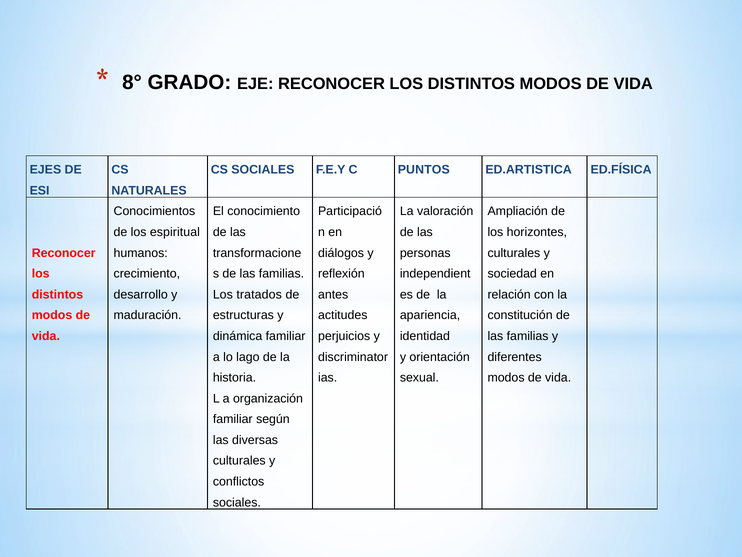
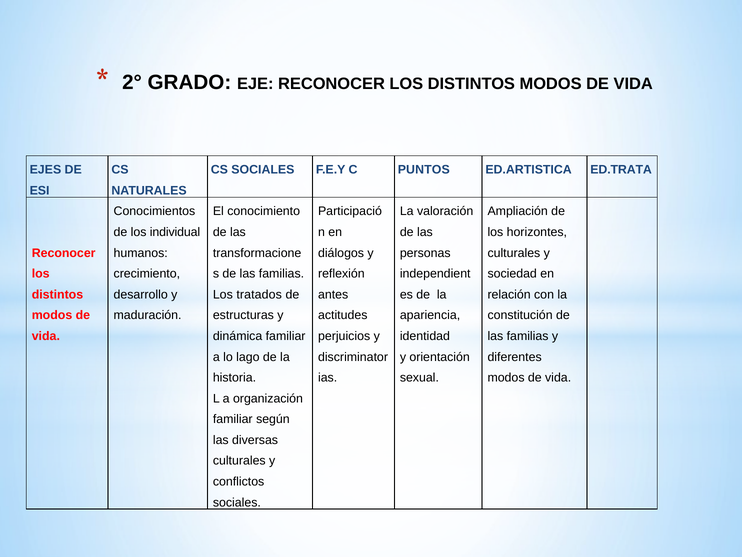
8°: 8° -> 2°
ED.FÍSICA: ED.FÍSICA -> ED.TRATA
espiritual: espiritual -> individual
